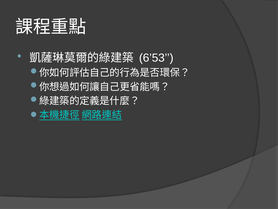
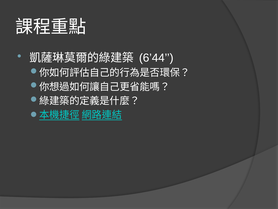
6’53: 6’53 -> 6’44
